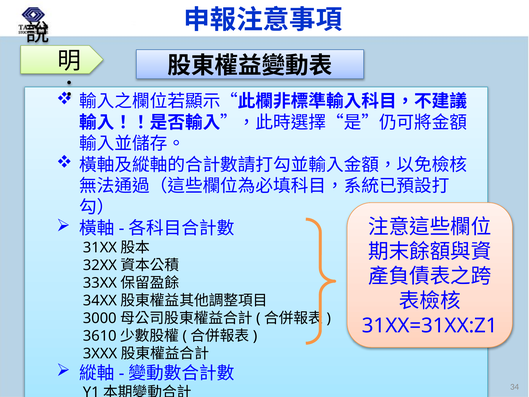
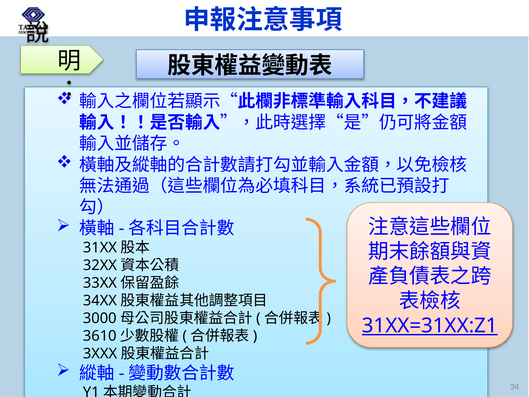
31XX=31XX:Z1 underline: none -> present
